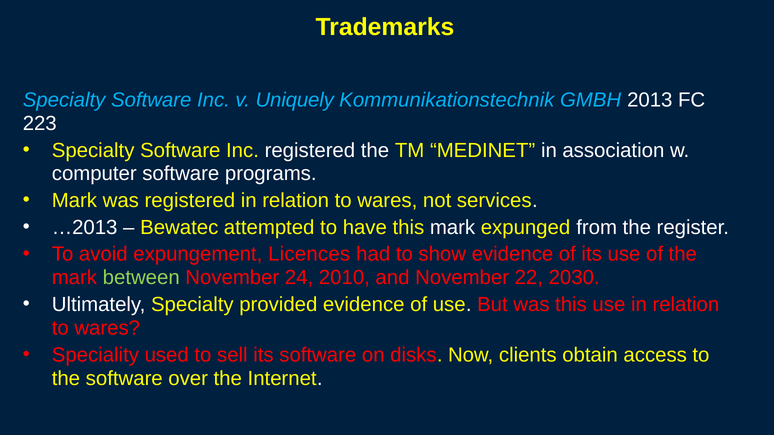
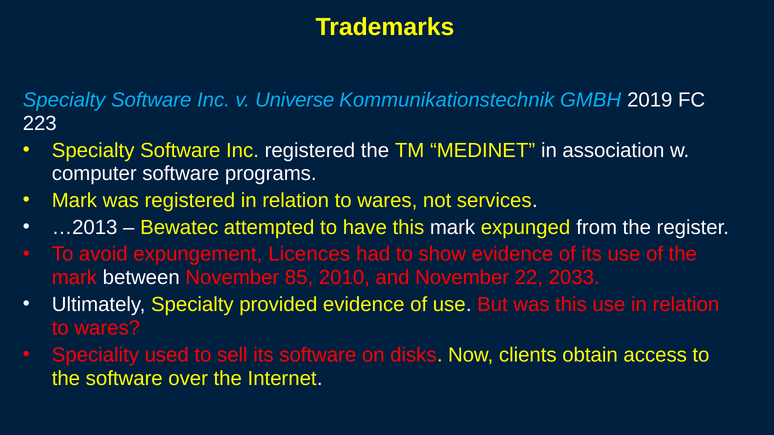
Uniquely: Uniquely -> Universe
2013: 2013 -> 2019
between colour: light green -> white
24: 24 -> 85
2030: 2030 -> 2033
